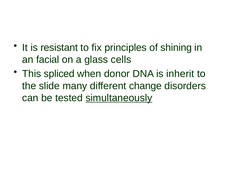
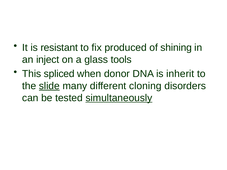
principles: principles -> produced
facial: facial -> inject
cells: cells -> tools
slide underline: none -> present
change: change -> cloning
